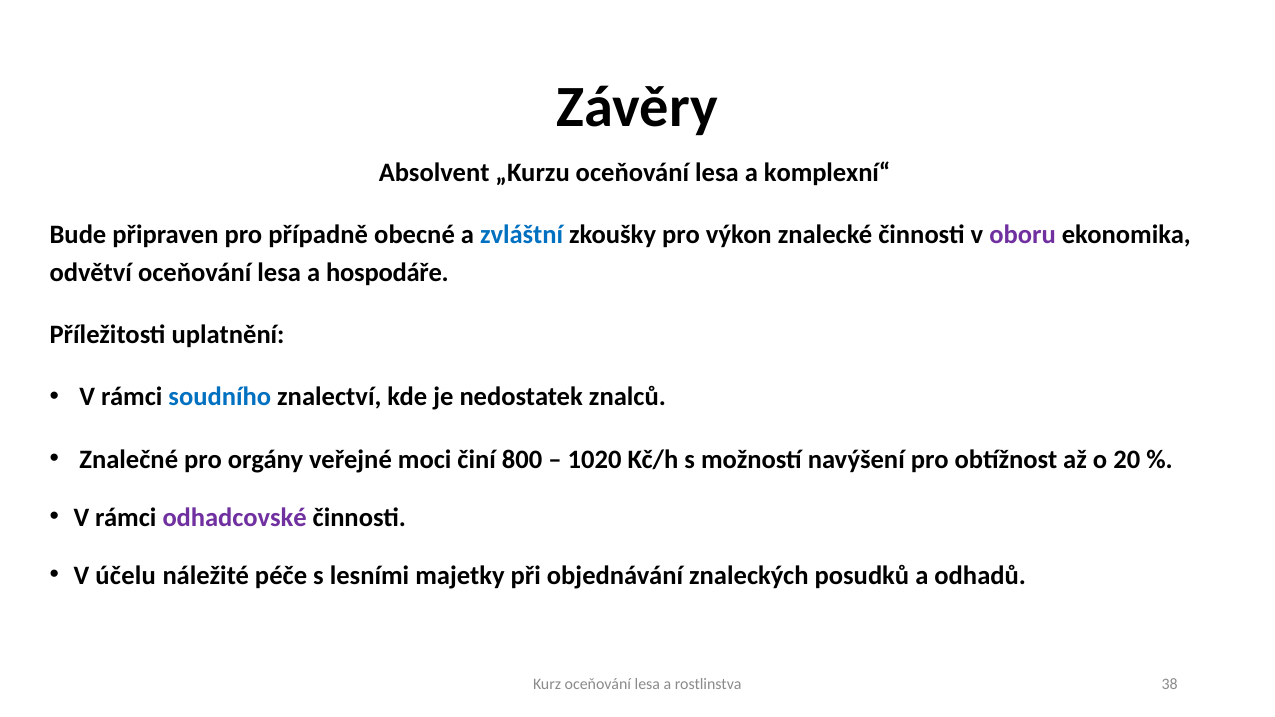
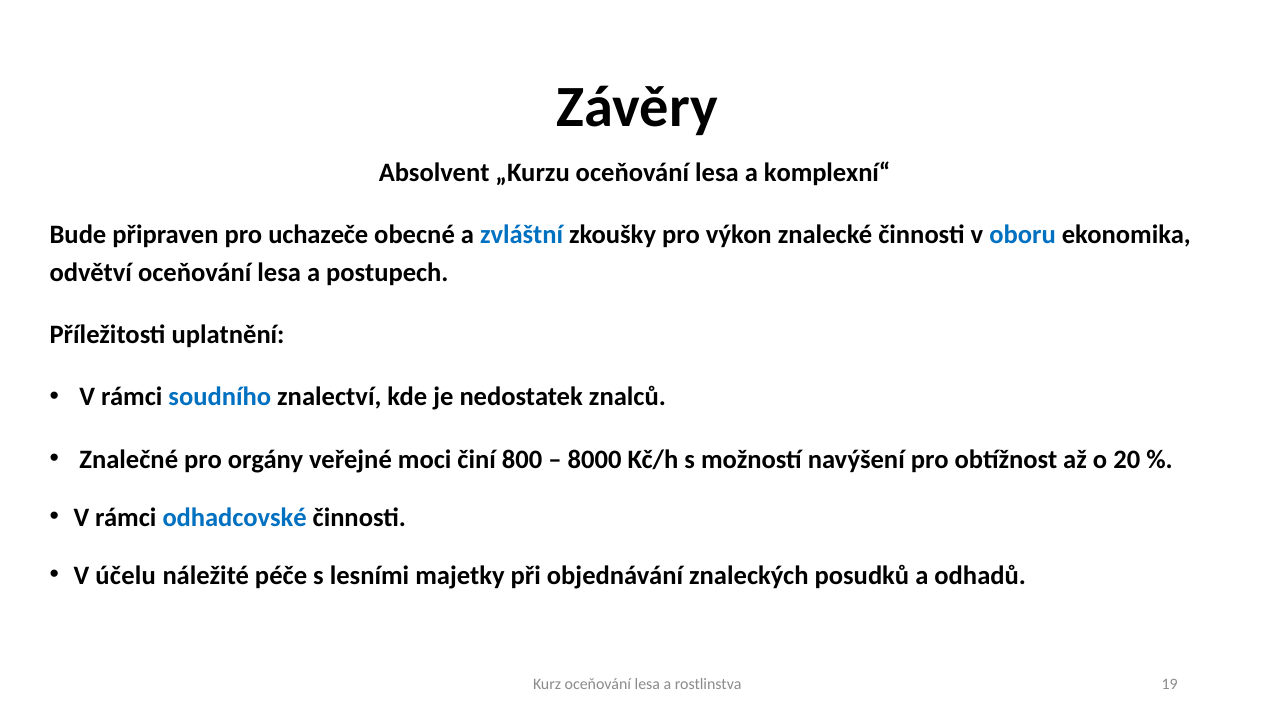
případně: případně -> uchazeče
oboru colour: purple -> blue
hospodáře: hospodáře -> postupech
1020: 1020 -> 8000
odhadcovské colour: purple -> blue
38: 38 -> 19
